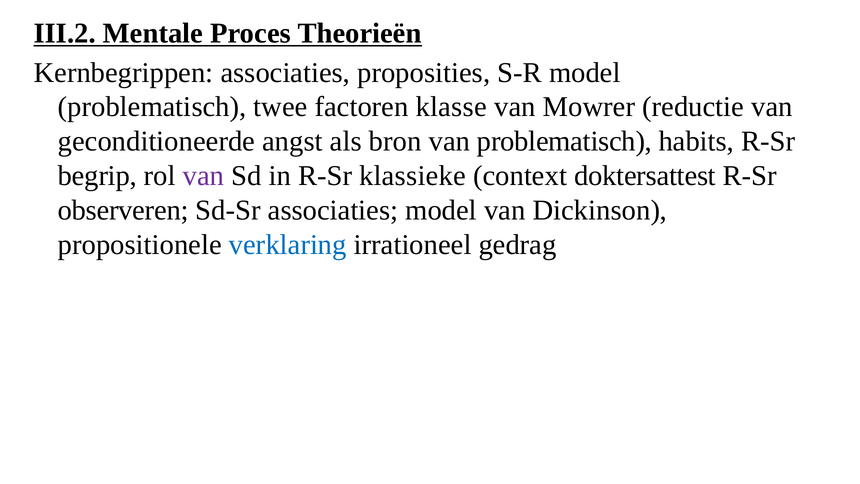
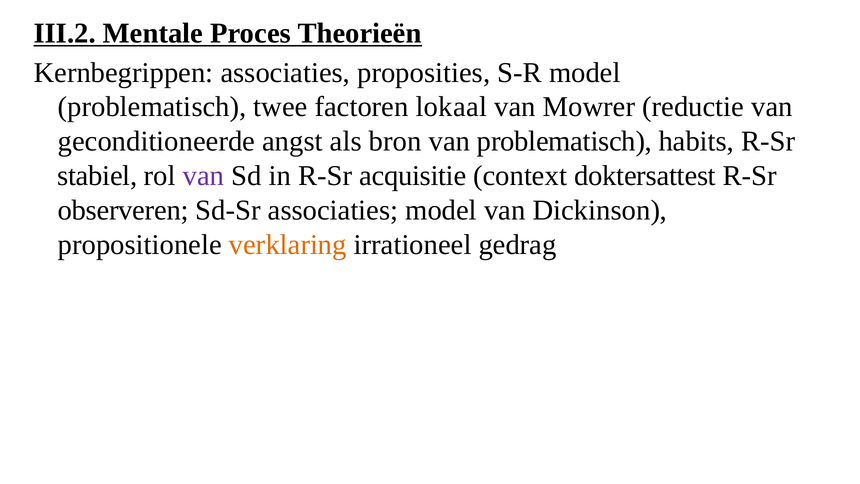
klasse: klasse -> lokaal
begrip: begrip -> stabiel
klassieke: klassieke -> acquisitie
verklaring colour: blue -> orange
